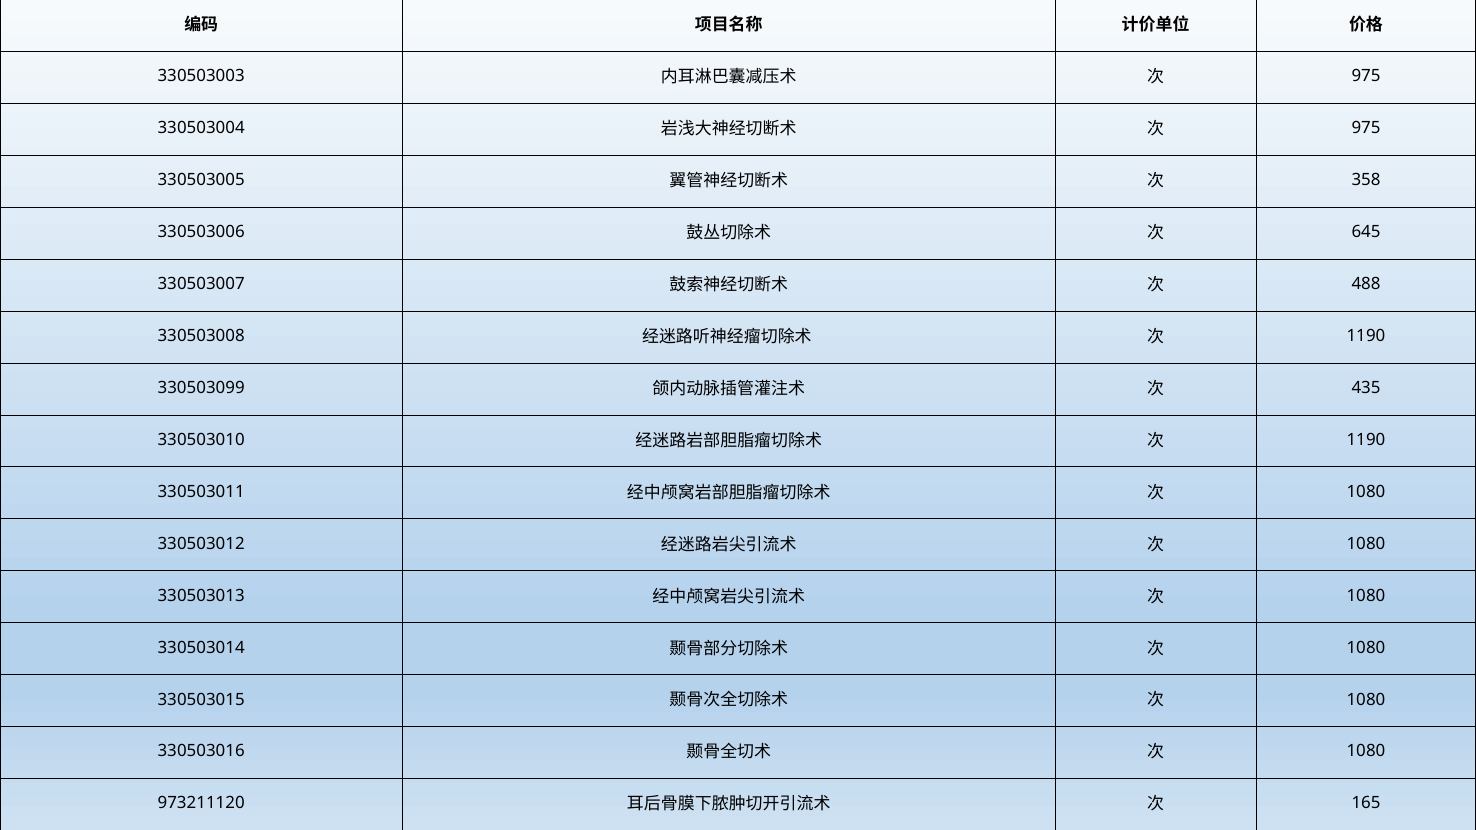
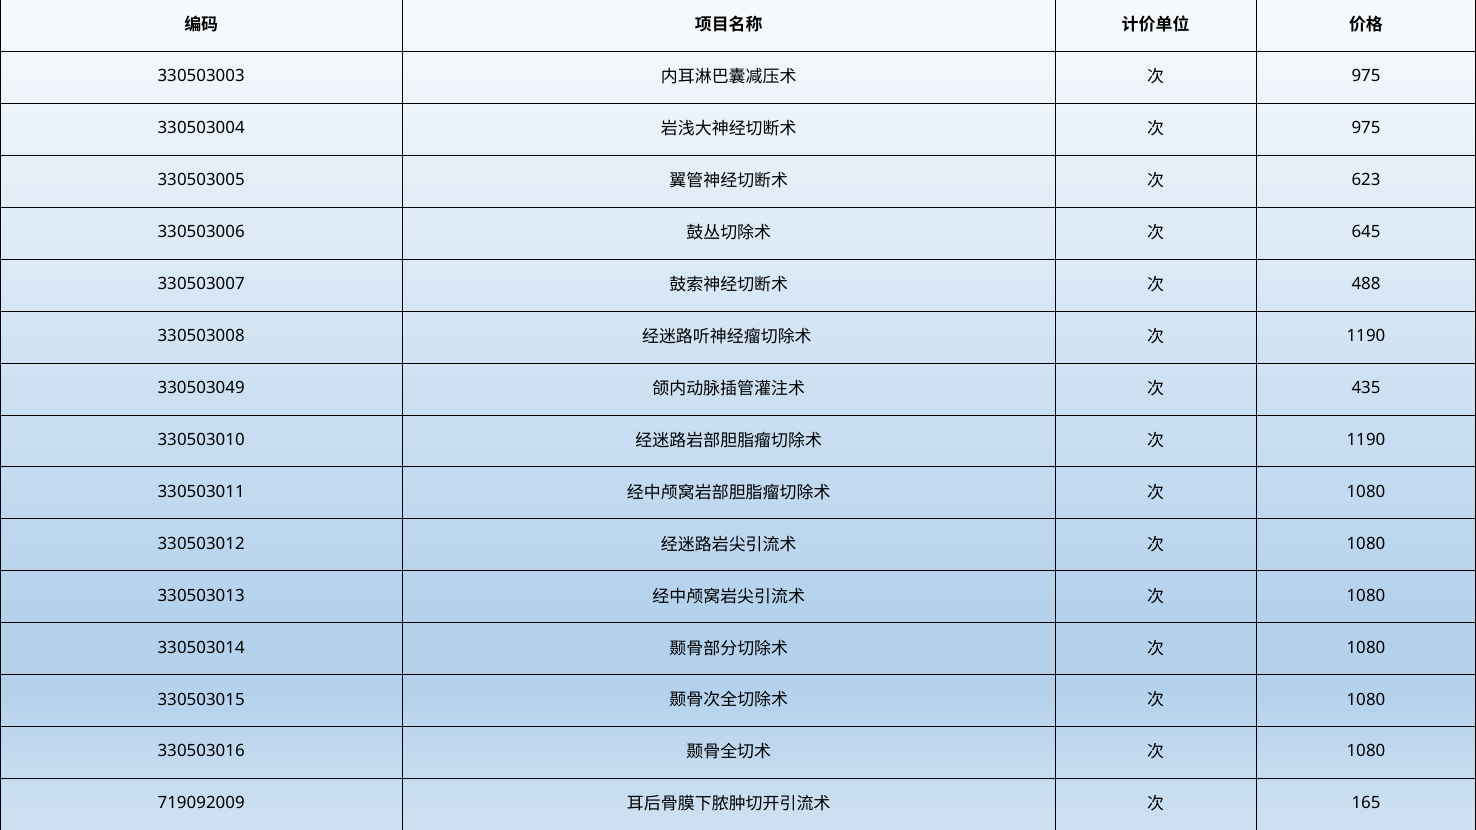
358: 358 -> 623
330503099: 330503099 -> 330503049
973211120: 973211120 -> 719092009
